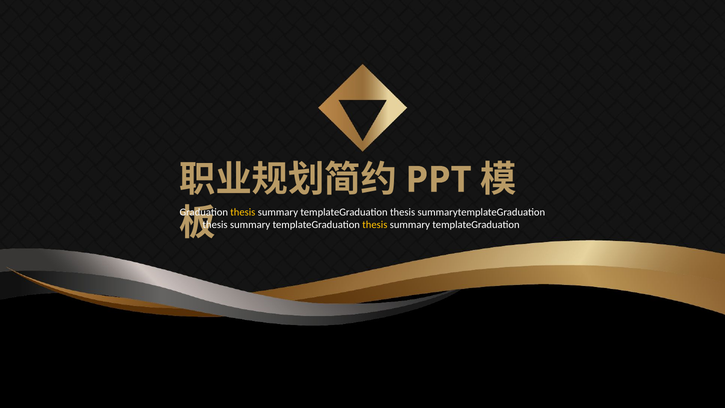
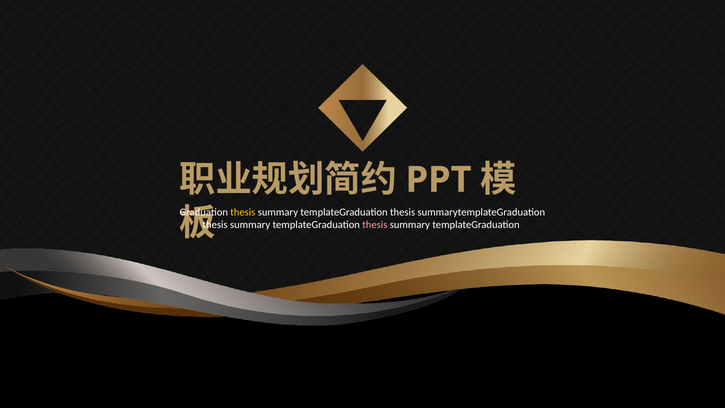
thesis at (375, 225) colour: yellow -> pink
